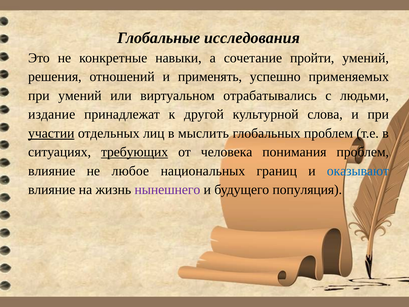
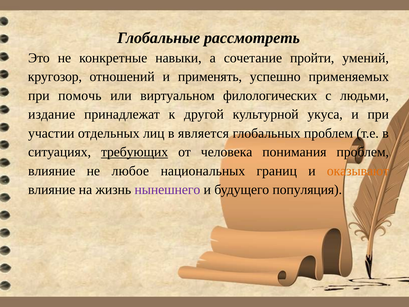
исследования: исследования -> рассмотреть
решения: решения -> кругозор
при умений: умений -> помочь
отрабатывались: отрабатывались -> филологических
слова: слова -> укуса
участии underline: present -> none
мыслить: мыслить -> является
оказывают colour: blue -> orange
